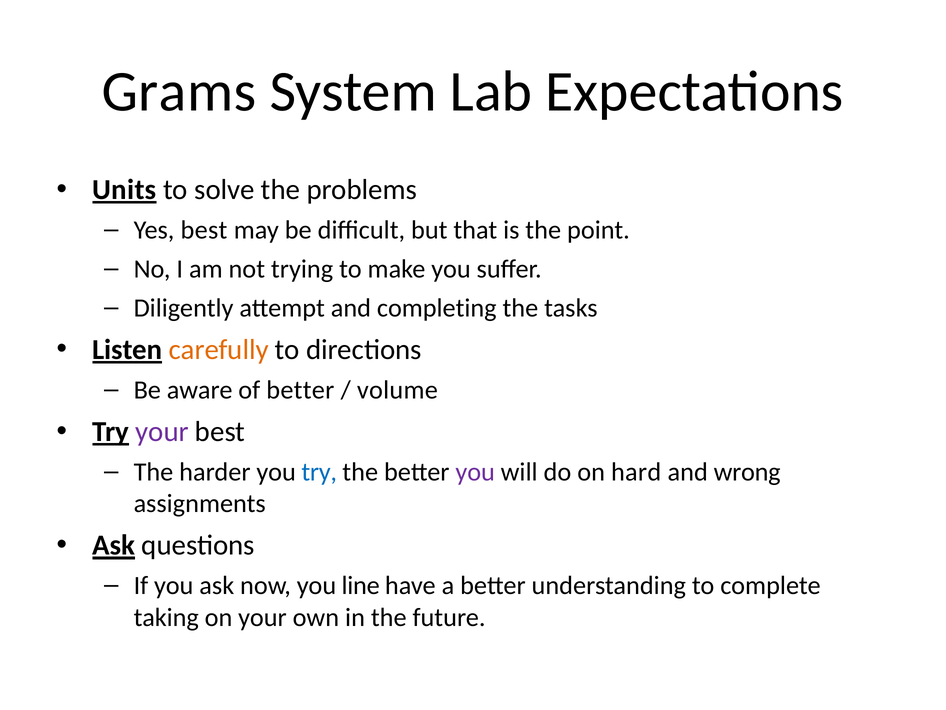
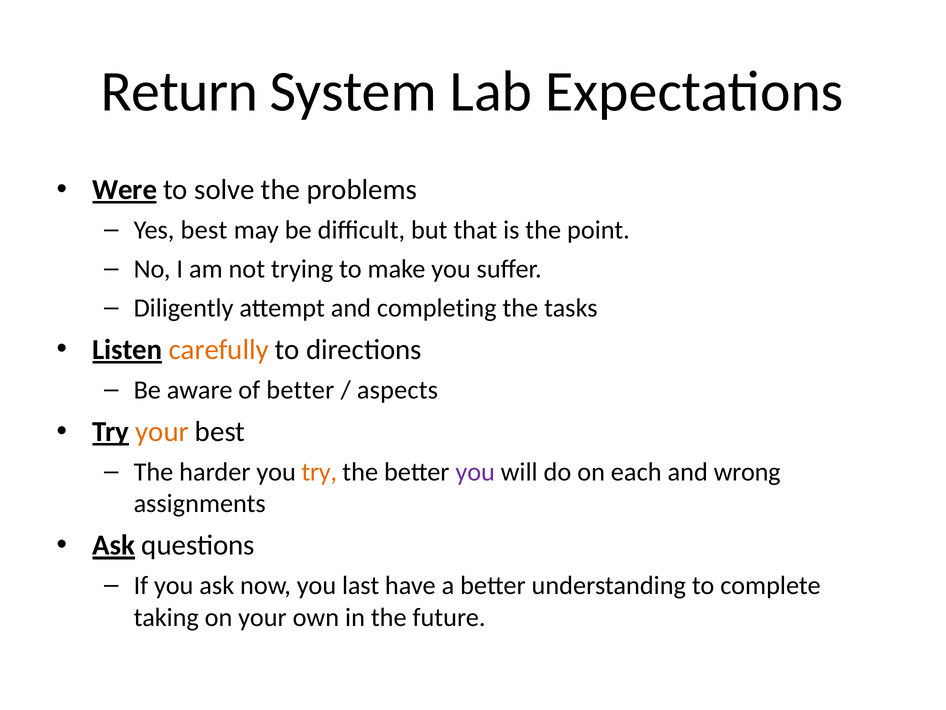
Grams: Grams -> Return
Units: Units -> Were
volume: volume -> aspects
your at (162, 432) colour: purple -> orange
try at (319, 472) colour: blue -> orange
hard: hard -> each
line: line -> last
